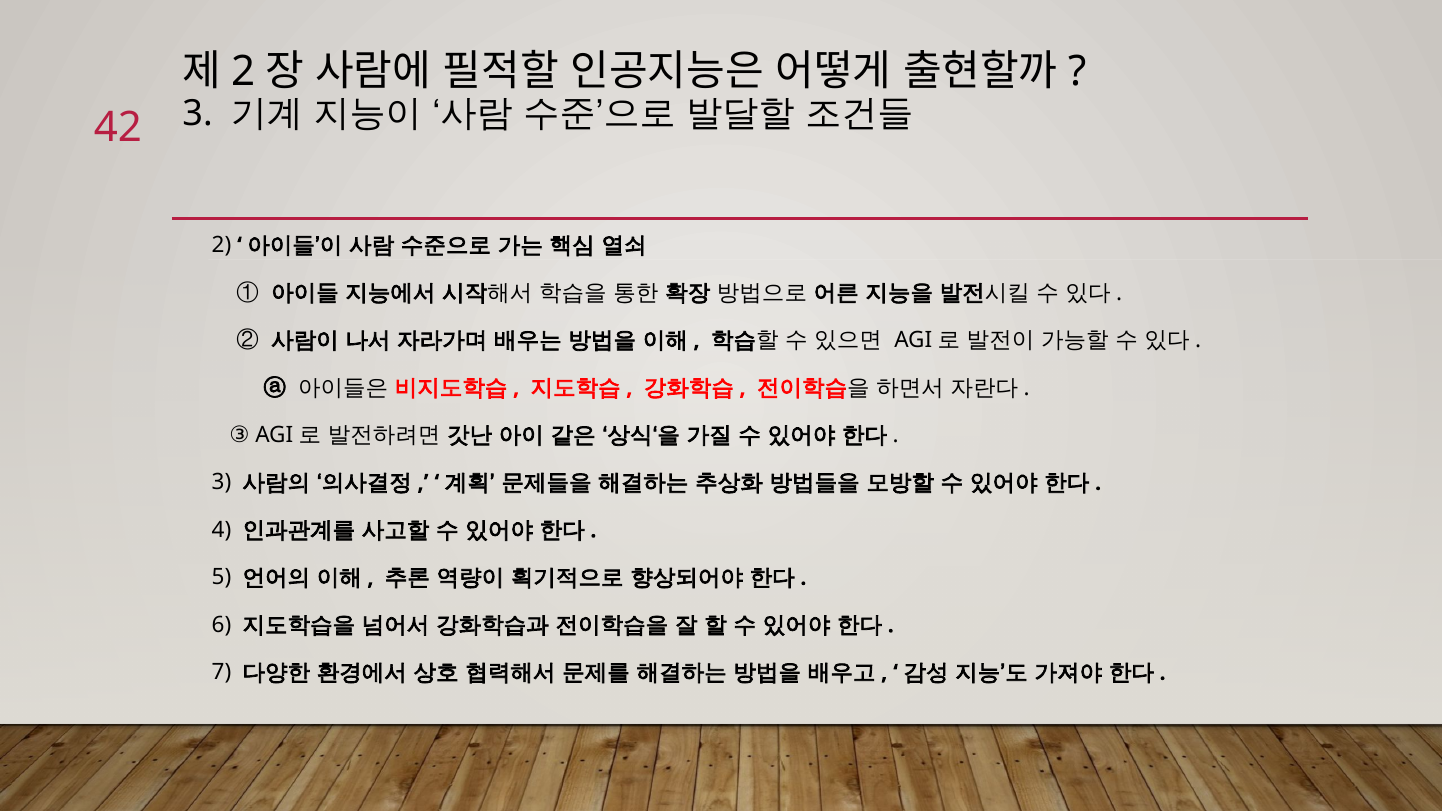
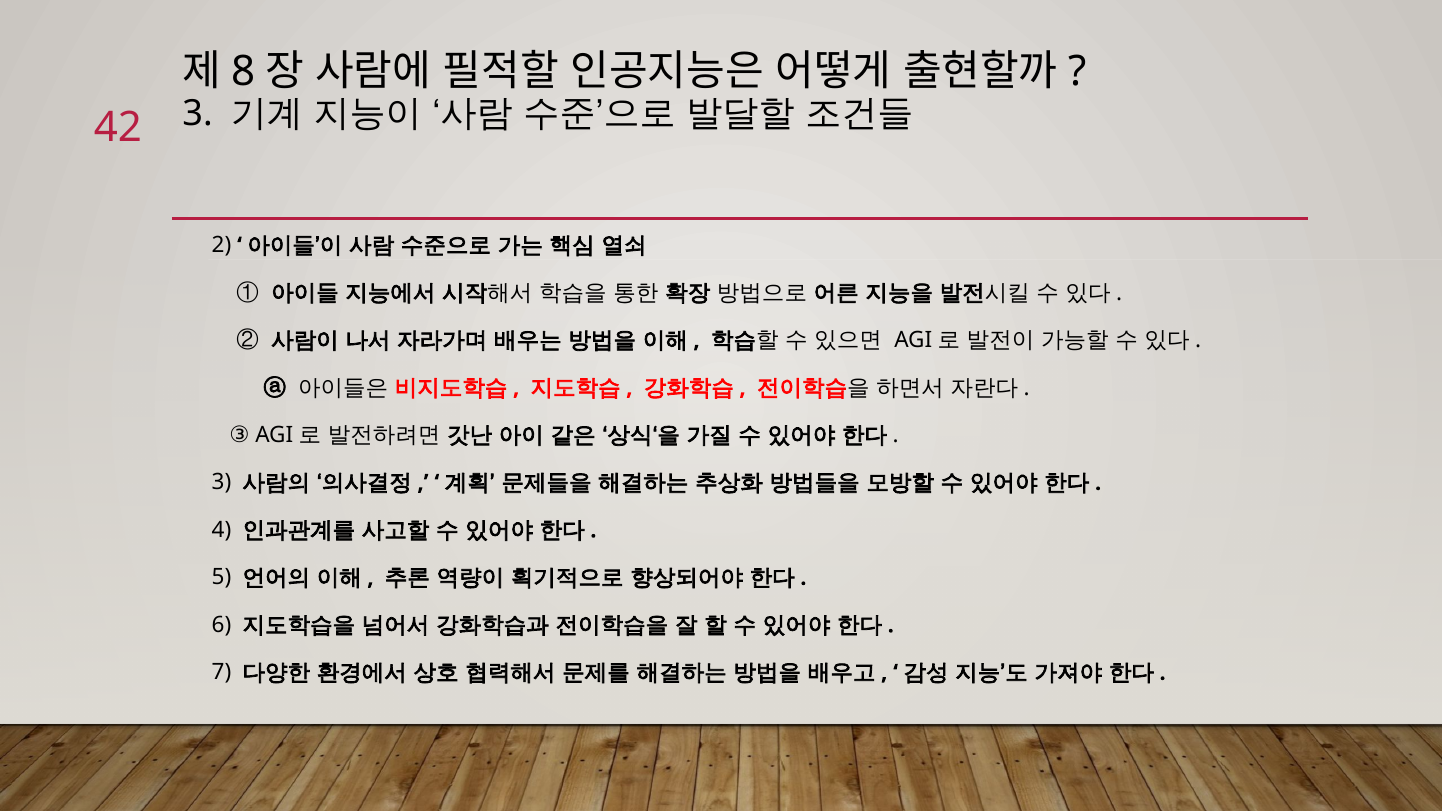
2 at (243, 71): 2 -> 8
